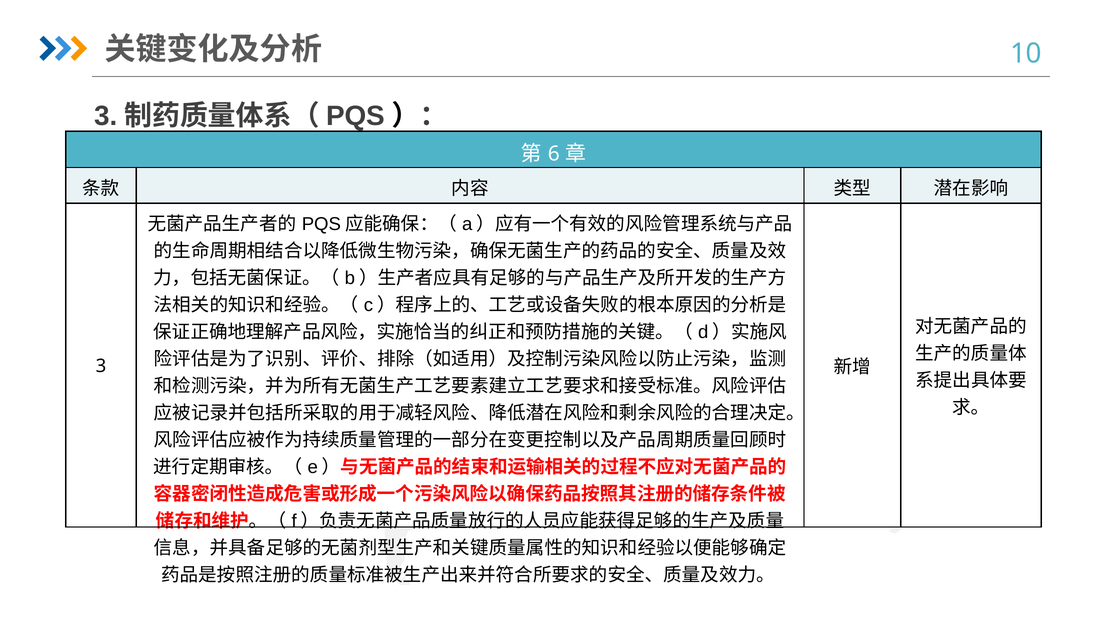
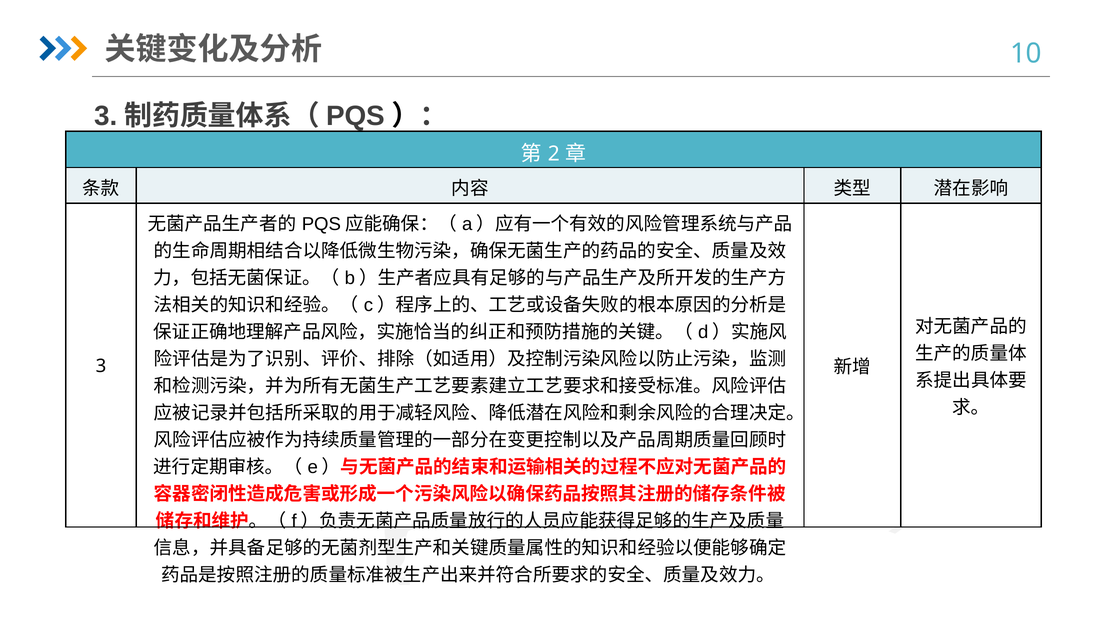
6: 6 -> 2
